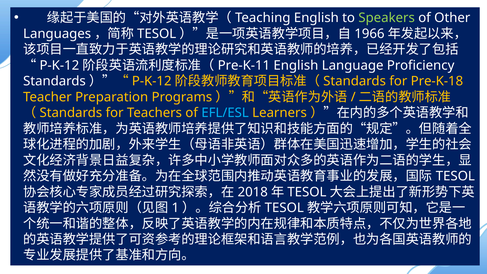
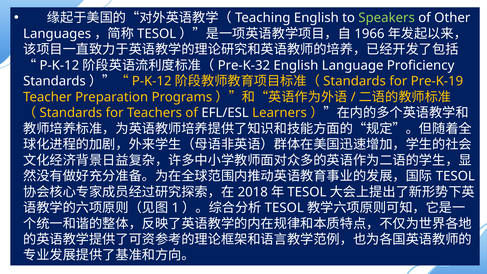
Pre-K-11: Pre-K-11 -> Pre-K-32
Pre-K-18: Pre-K-18 -> Pre-K-19
EFL/ESL colour: light blue -> white
